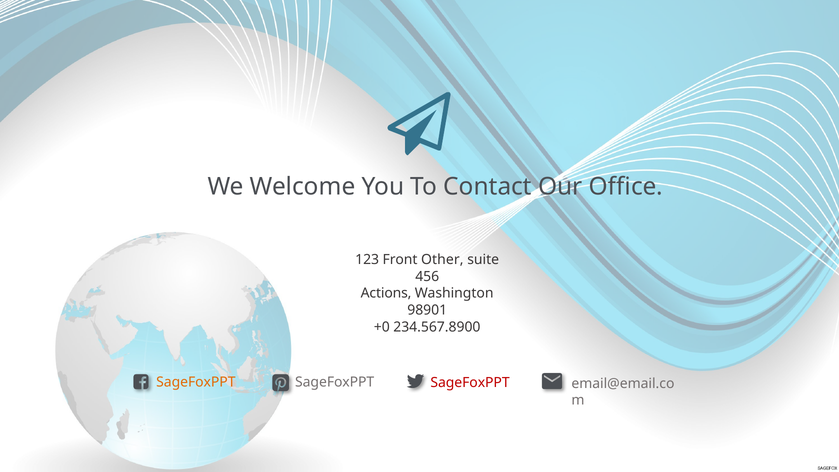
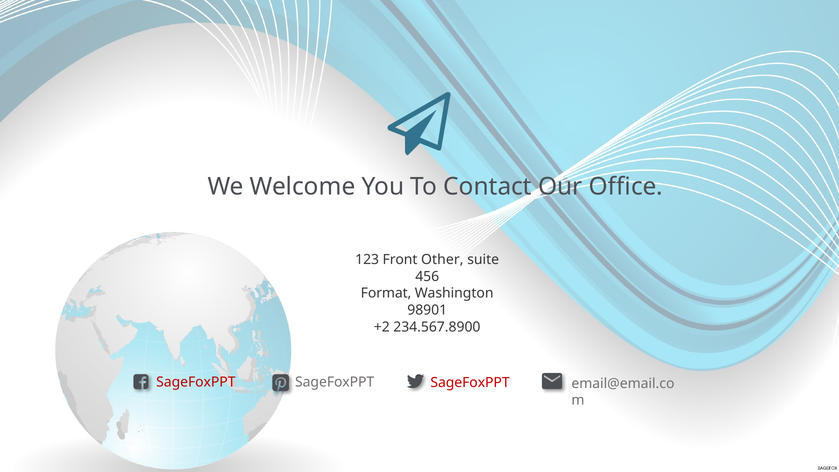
Actions: Actions -> Format
+0: +0 -> +2
SageFoxPPT at (196, 382) colour: orange -> red
